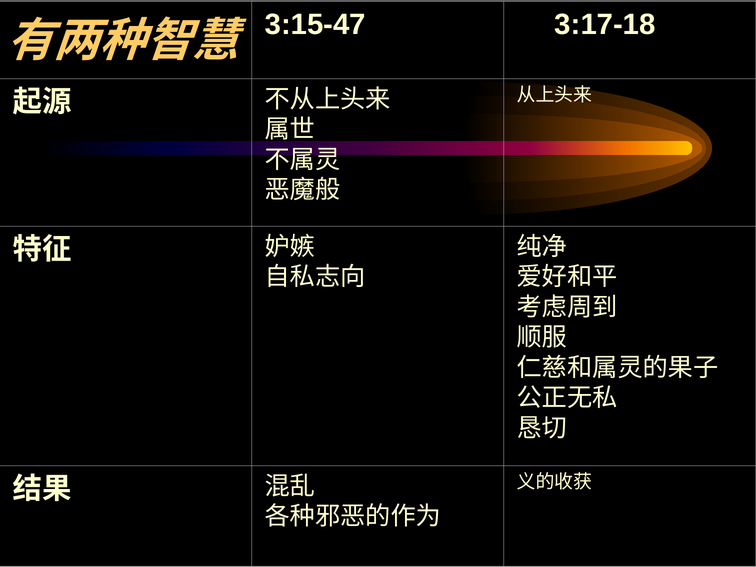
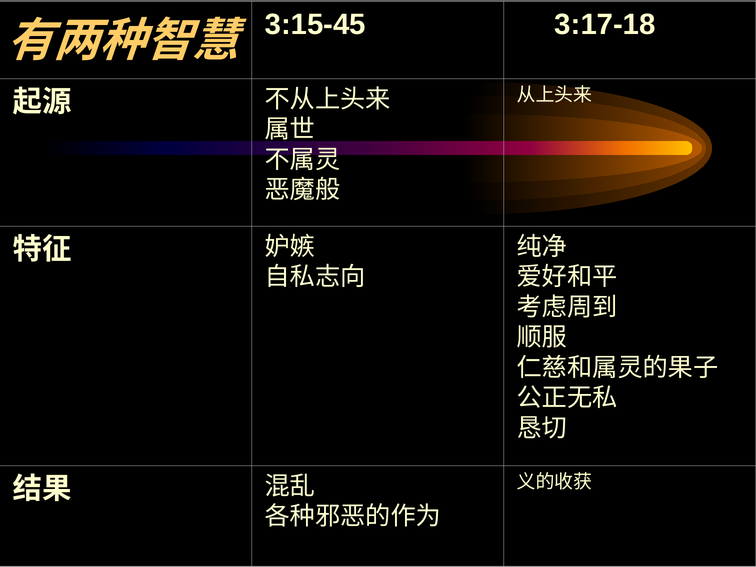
3:15-47: 3:15-47 -> 3:15-45
